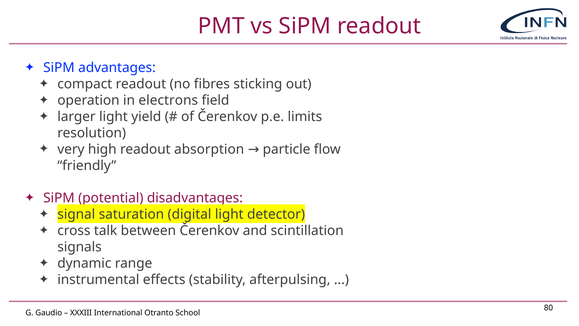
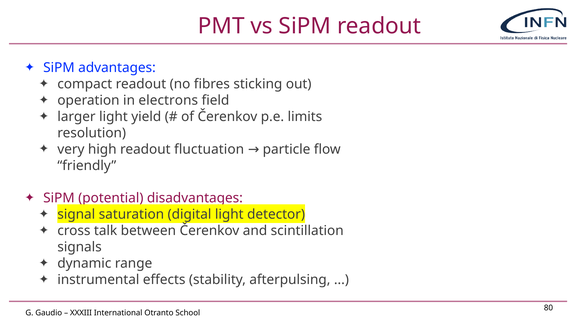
absorption: absorption -> fluctuation
